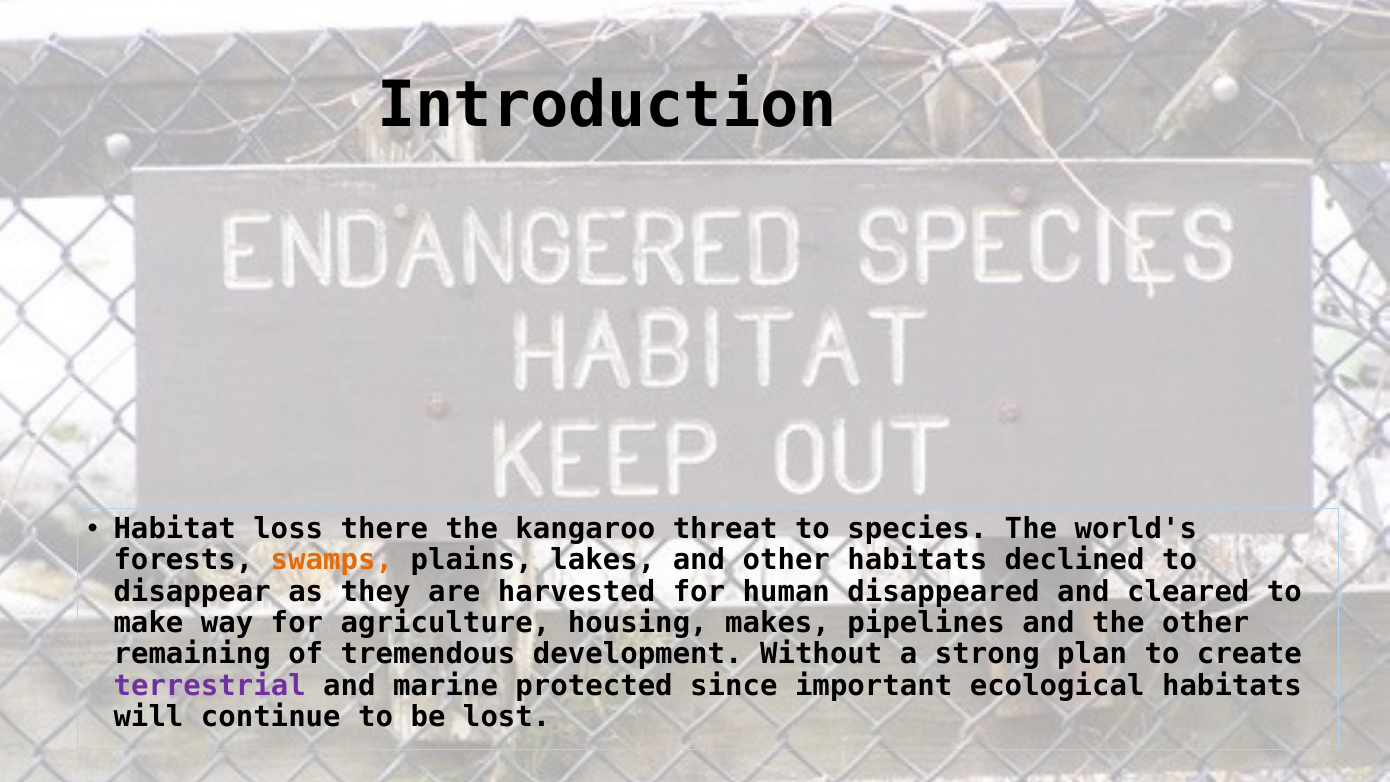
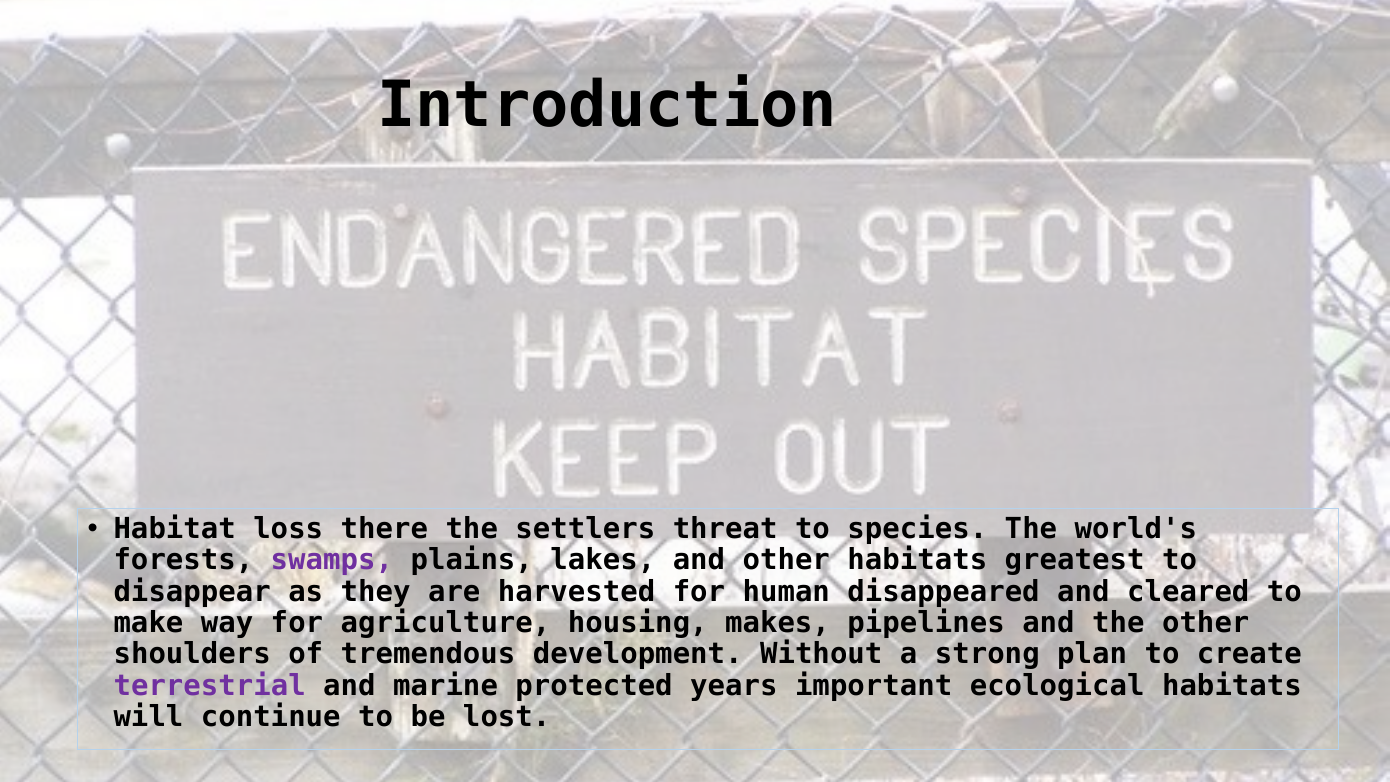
kangaroo: kangaroo -> settlers
swamps colour: orange -> purple
declined: declined -> greatest
remaining: remaining -> shoulders
since: since -> years
